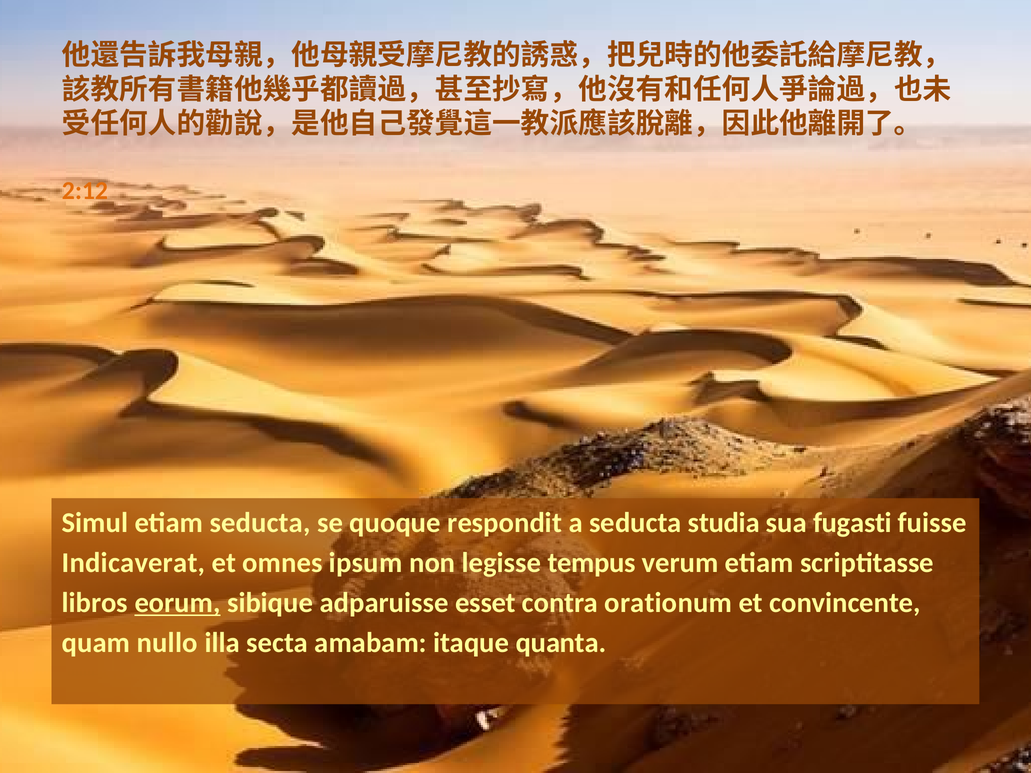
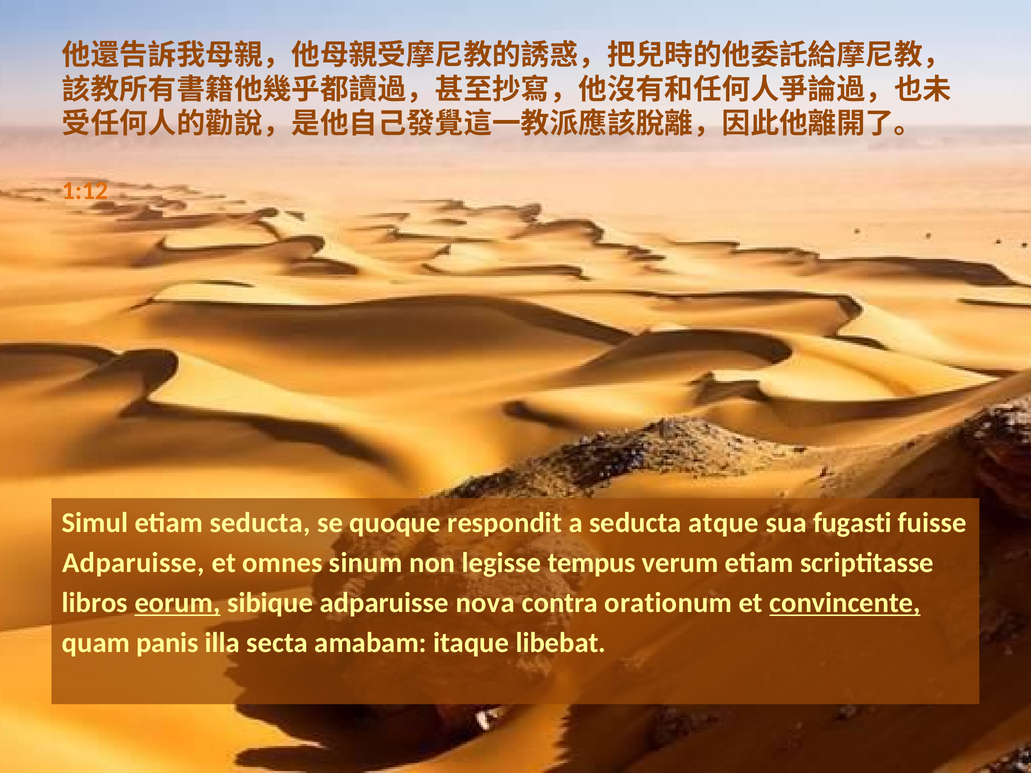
2:12: 2:12 -> 1:12
studia: studia -> atque
Indicaverat at (133, 563): Indicaverat -> Adparuisse
ipsum: ipsum -> sinum
esset: esset -> nova
convincente underline: none -> present
nullo: nullo -> panis
quanta: quanta -> libebat
